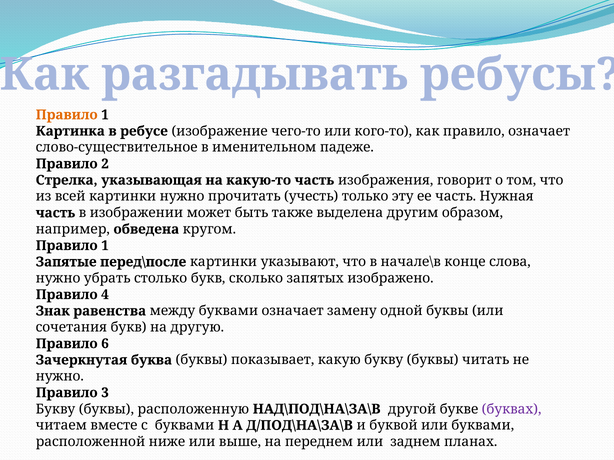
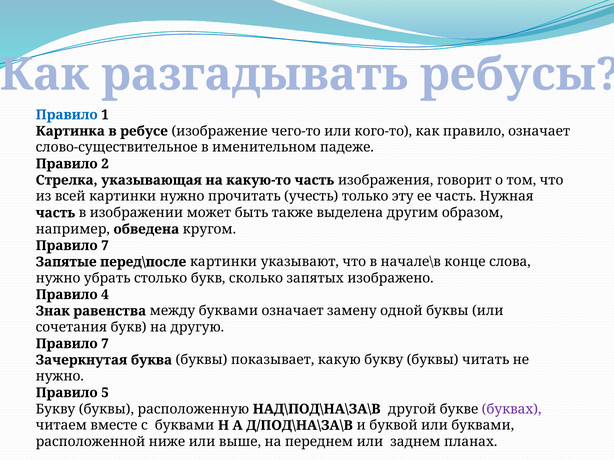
Правило at (67, 115) colour: orange -> blue
1 at (105, 246): 1 -> 7
6 at (105, 344): 6 -> 7
3: 3 -> 5
